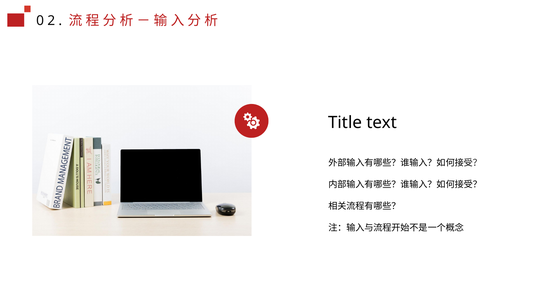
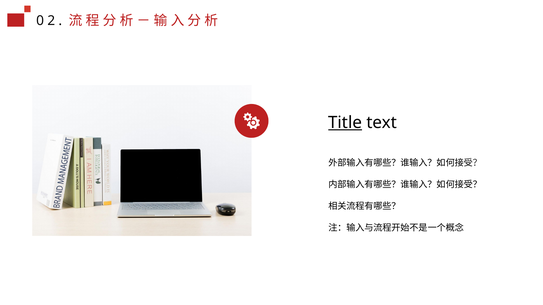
Title underline: none -> present
